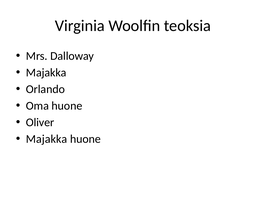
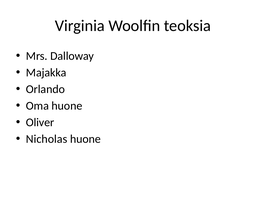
Majakka at (47, 139): Majakka -> Nicholas
